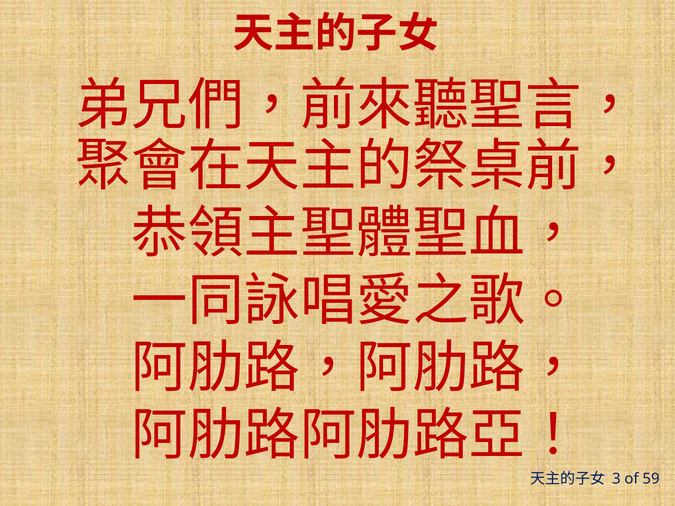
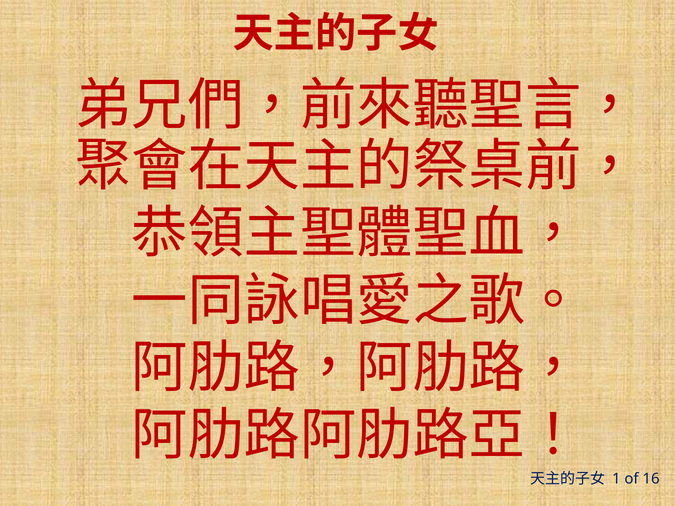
3: 3 -> 1
59: 59 -> 16
